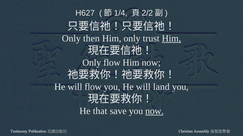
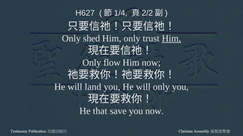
then: then -> shed
will flow: flow -> land
will land: land -> only
now at (154, 112) underline: present -> none
